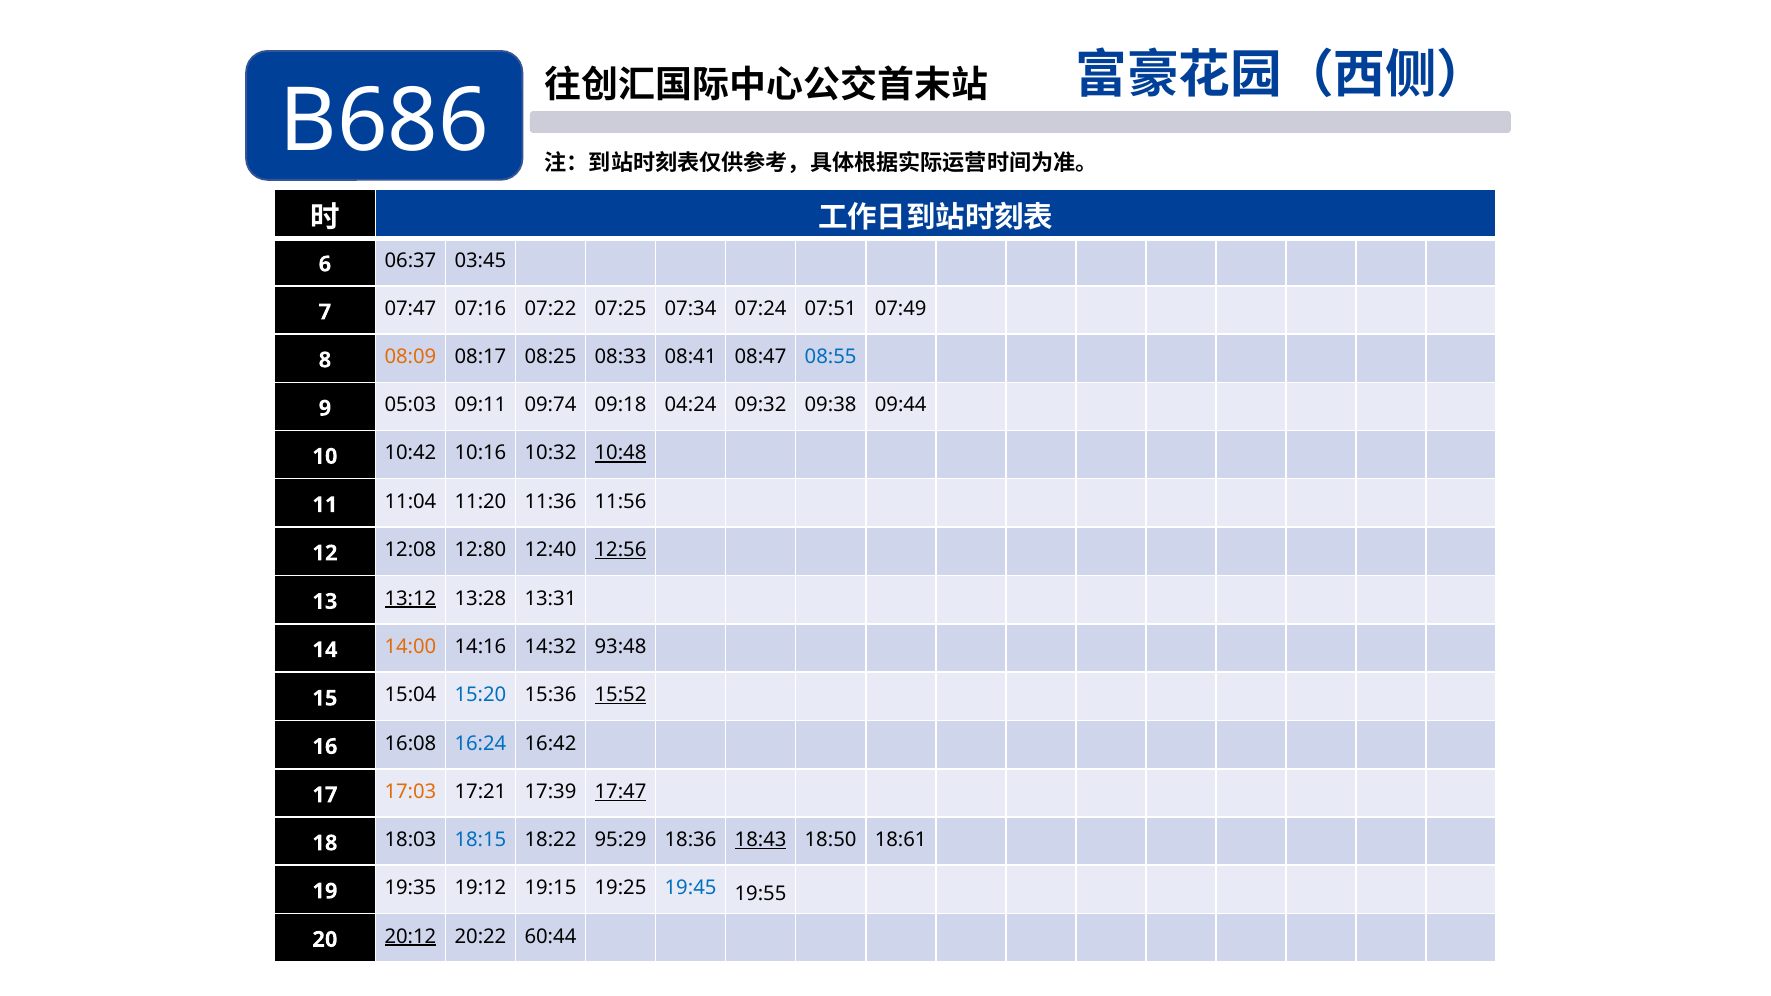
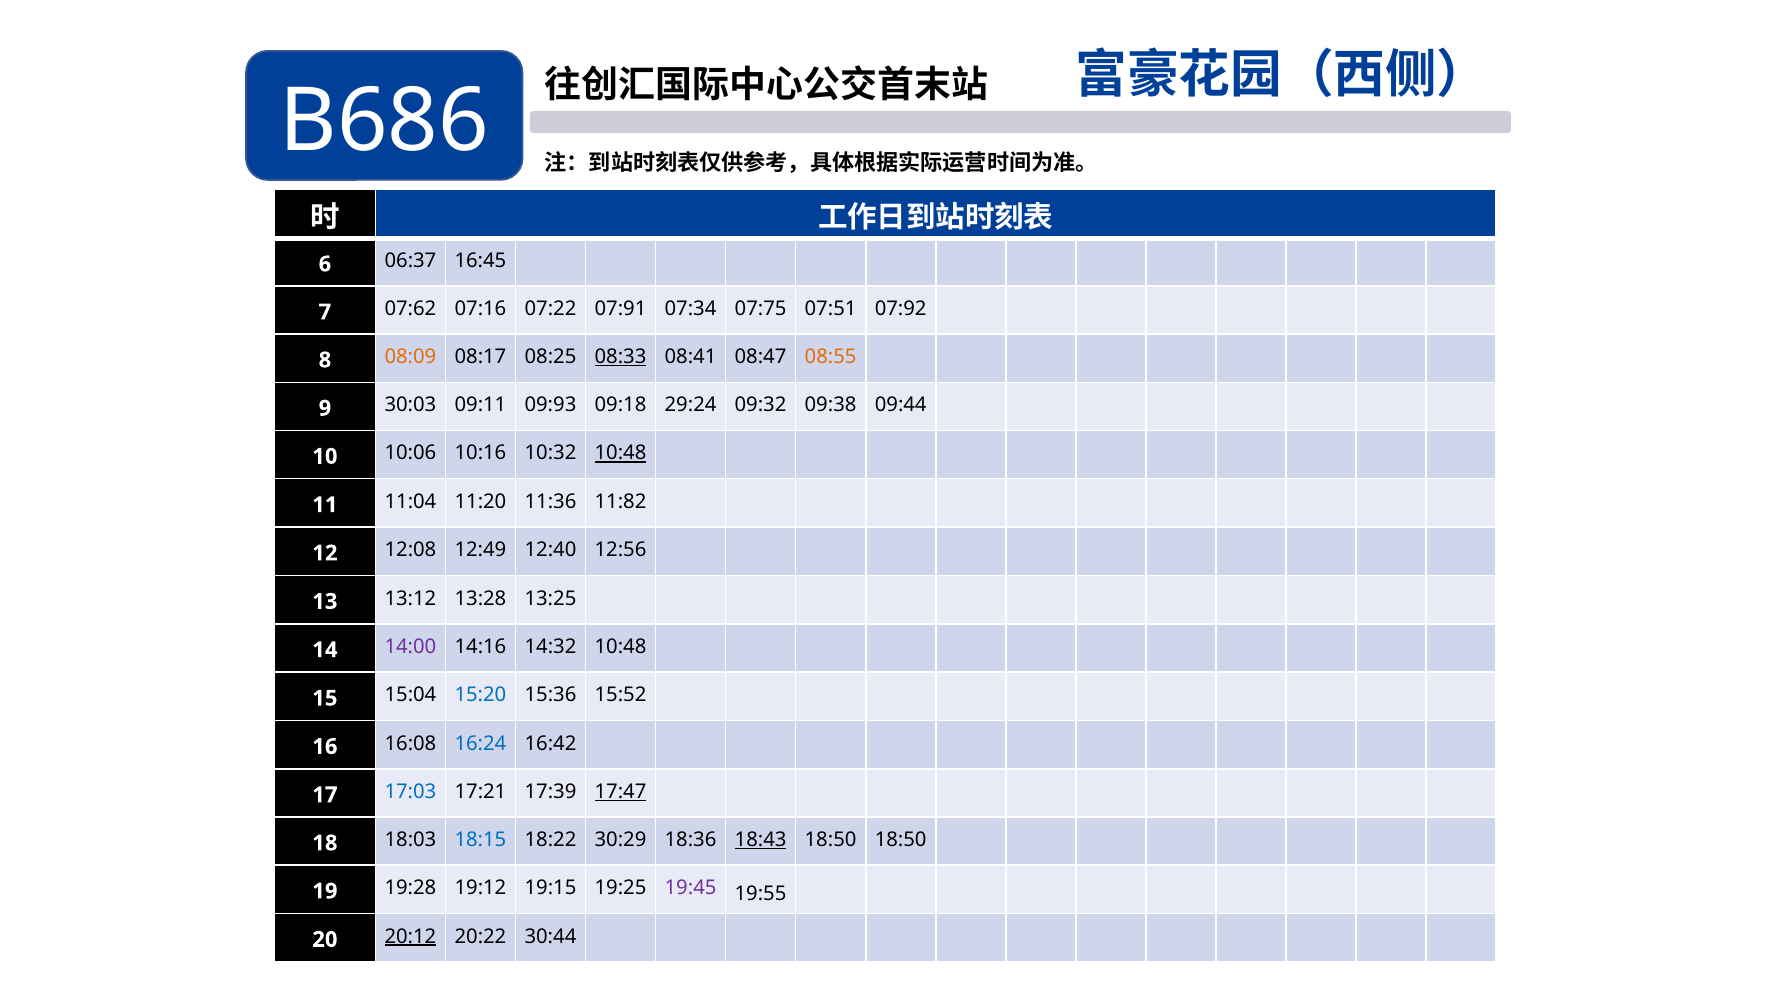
03:45: 03:45 -> 16:45
07:47: 07:47 -> 07:62
07:25: 07:25 -> 07:91
07:24: 07:24 -> 07:75
07:49: 07:49 -> 07:92
08:33 underline: none -> present
08:55 colour: blue -> orange
05:03: 05:03 -> 30:03
09:74: 09:74 -> 09:93
04:24: 04:24 -> 29:24
10:42: 10:42 -> 10:06
11:56: 11:56 -> 11:82
12:80: 12:80 -> 12:49
12:56 underline: present -> none
13:12 underline: present -> none
13:31: 13:31 -> 13:25
14:00 colour: orange -> purple
14:32 93:48: 93:48 -> 10:48
15:52 underline: present -> none
17:03 colour: orange -> blue
95:29: 95:29 -> 30:29
18:50 18:61: 18:61 -> 18:50
19:35: 19:35 -> 19:28
19:45 colour: blue -> purple
60:44: 60:44 -> 30:44
